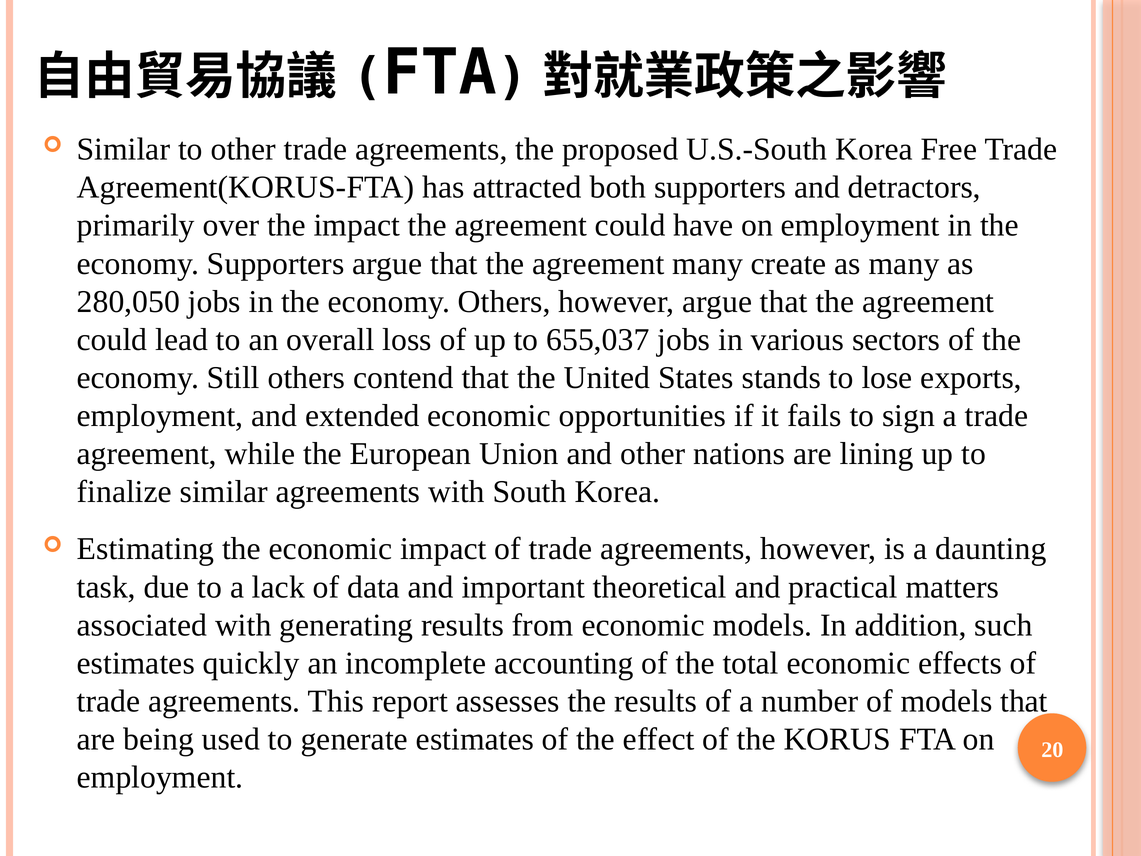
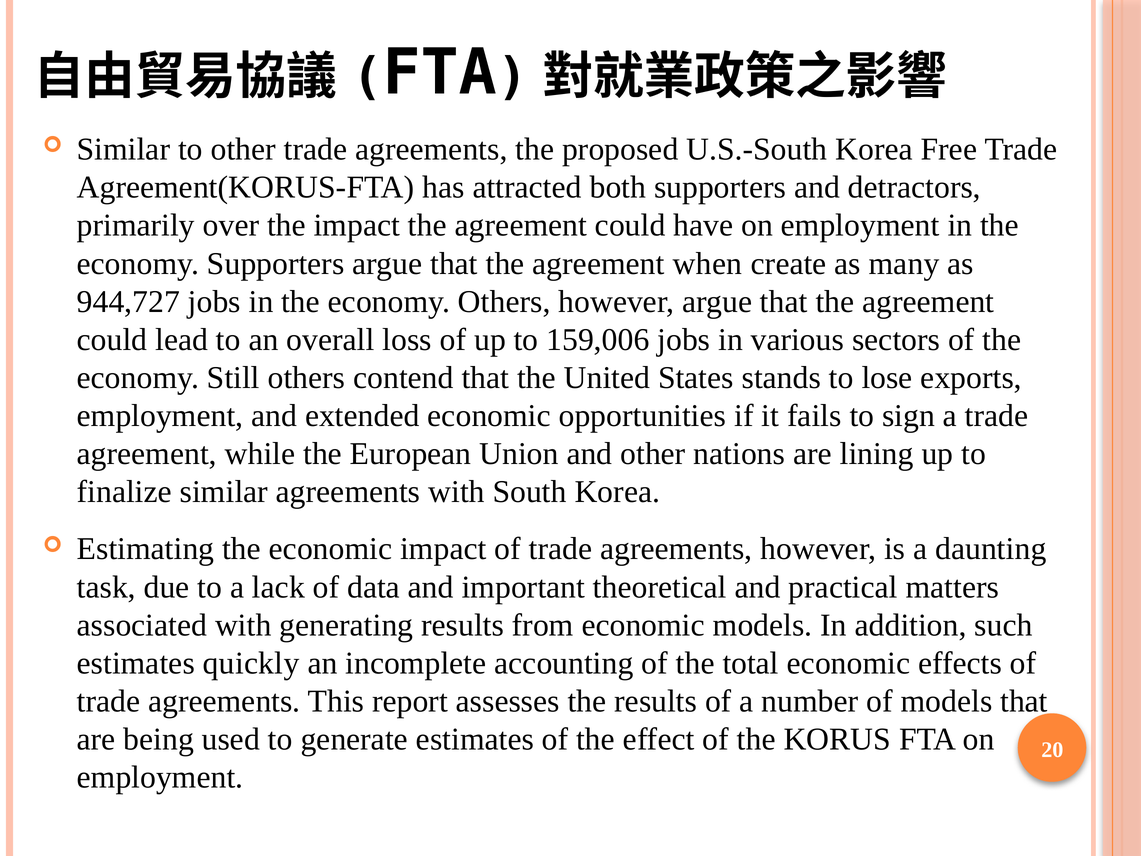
agreement many: many -> when
280,050: 280,050 -> 944,727
655,037: 655,037 -> 159,006
